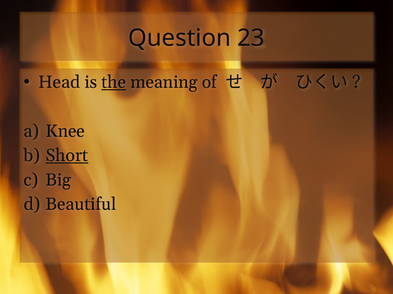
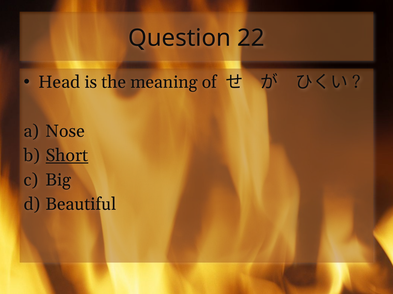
23: 23 -> 22
the underline: present -> none
Knee: Knee -> Nose
